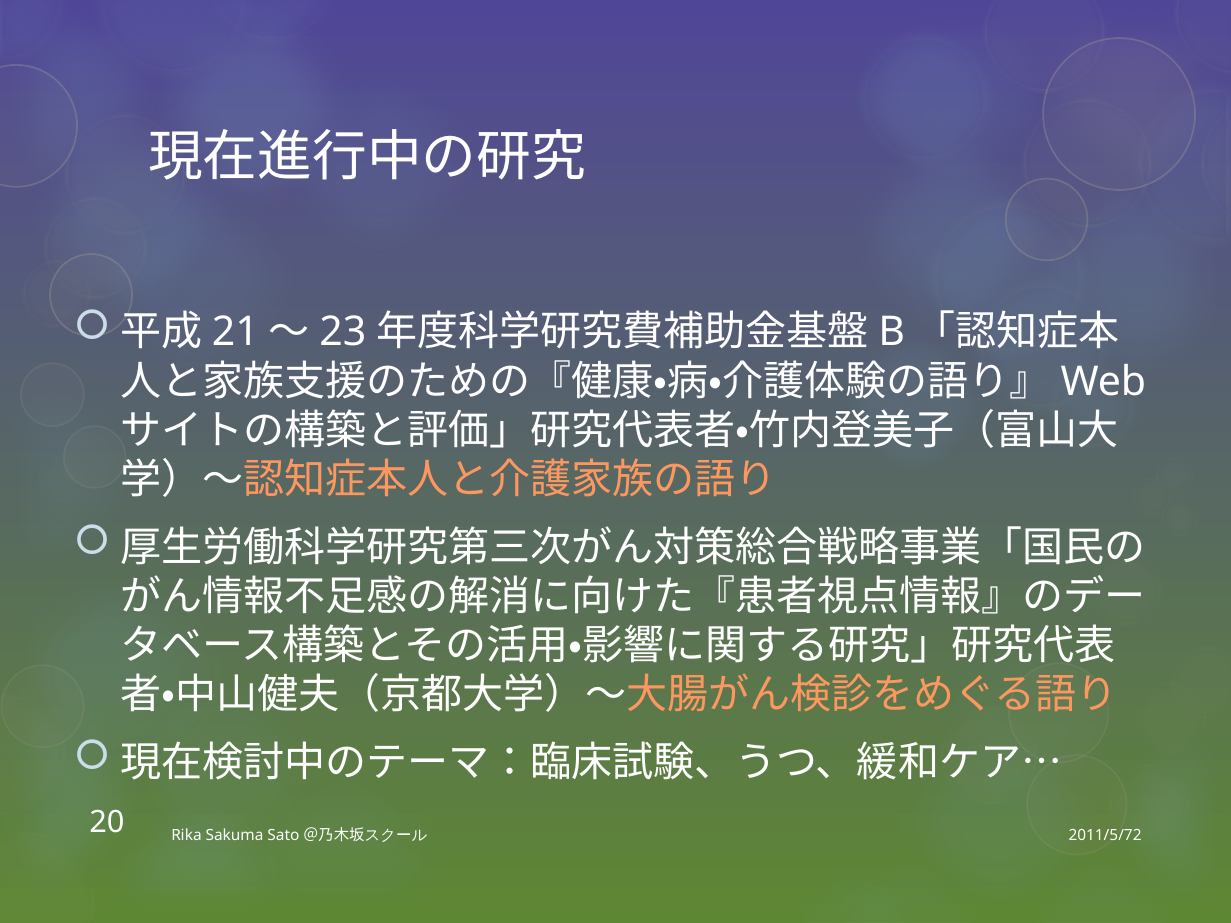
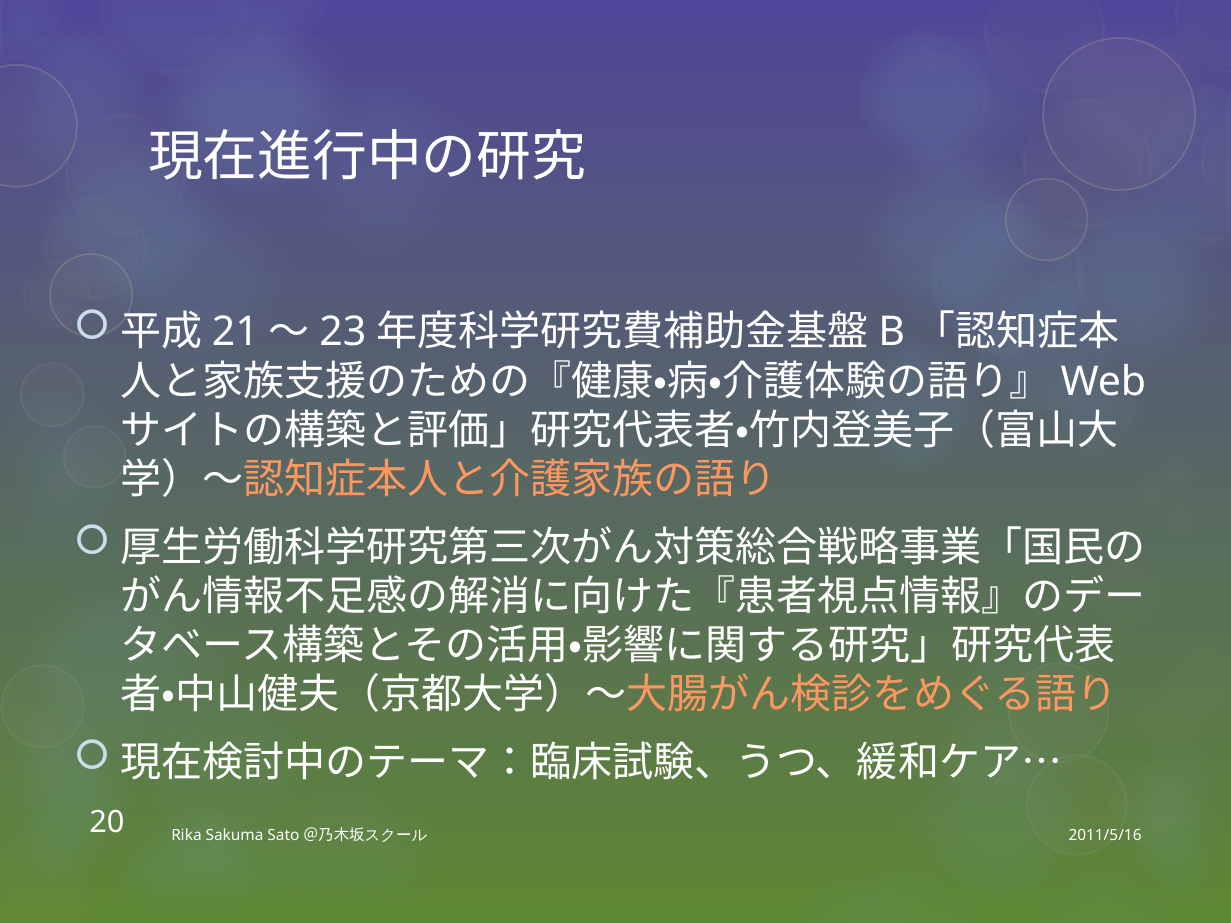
2011/5/72: 2011/5/72 -> 2011/5/16
